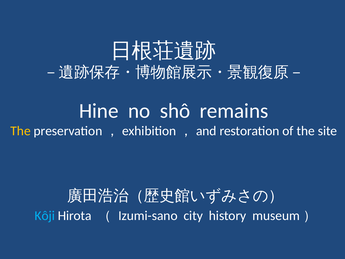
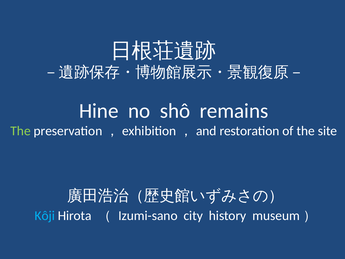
The at (21, 131) colour: yellow -> light green
